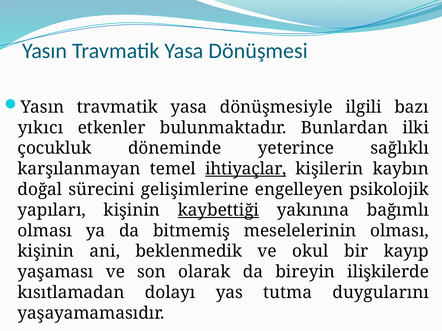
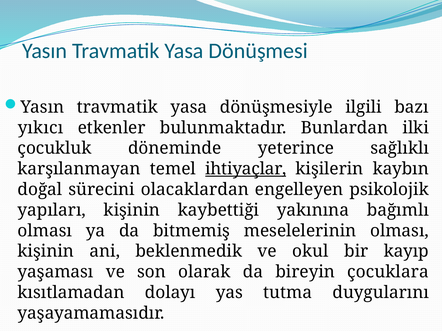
gelişimlerine: gelişimlerine -> olacaklardan
kaybettiği underline: present -> none
ilişkilerde: ilişkilerde -> çocuklara
